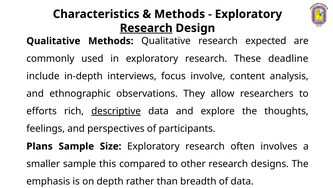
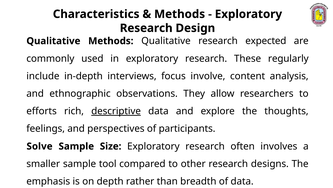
Research at (146, 28) underline: present -> none
deadline: deadline -> regularly
Plans: Plans -> Solve
this: this -> tool
